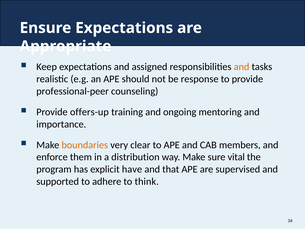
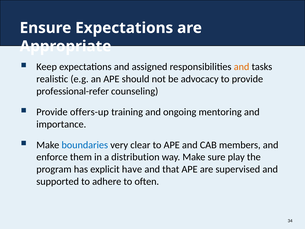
response: response -> advocacy
professional-peer: professional-peer -> professional-refer
boundaries colour: orange -> blue
vital: vital -> play
think: think -> often
